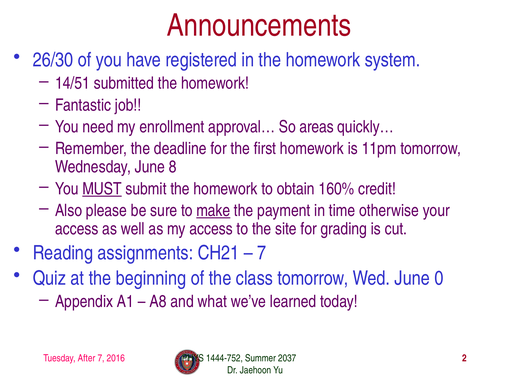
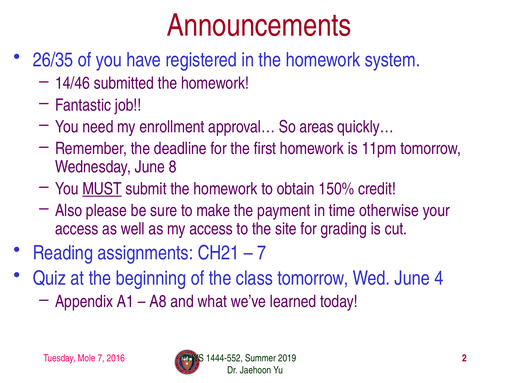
26/30: 26/30 -> 26/35
14/51: 14/51 -> 14/46
160%: 160% -> 150%
make underline: present -> none
0: 0 -> 4
After: After -> Mole
1444-752: 1444-752 -> 1444-552
2037: 2037 -> 2019
